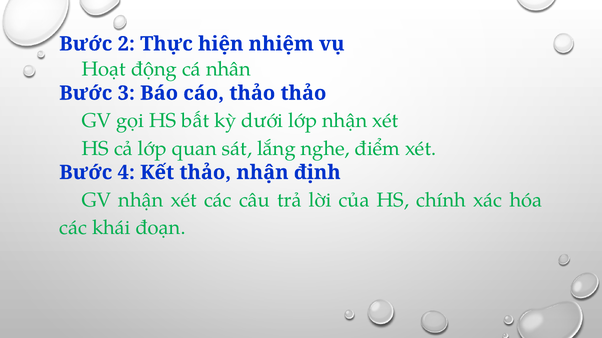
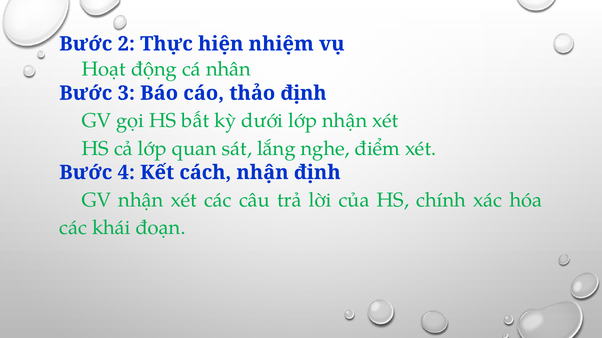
thảo thảo: thảo -> định
Kết thảo: thảo -> cách
